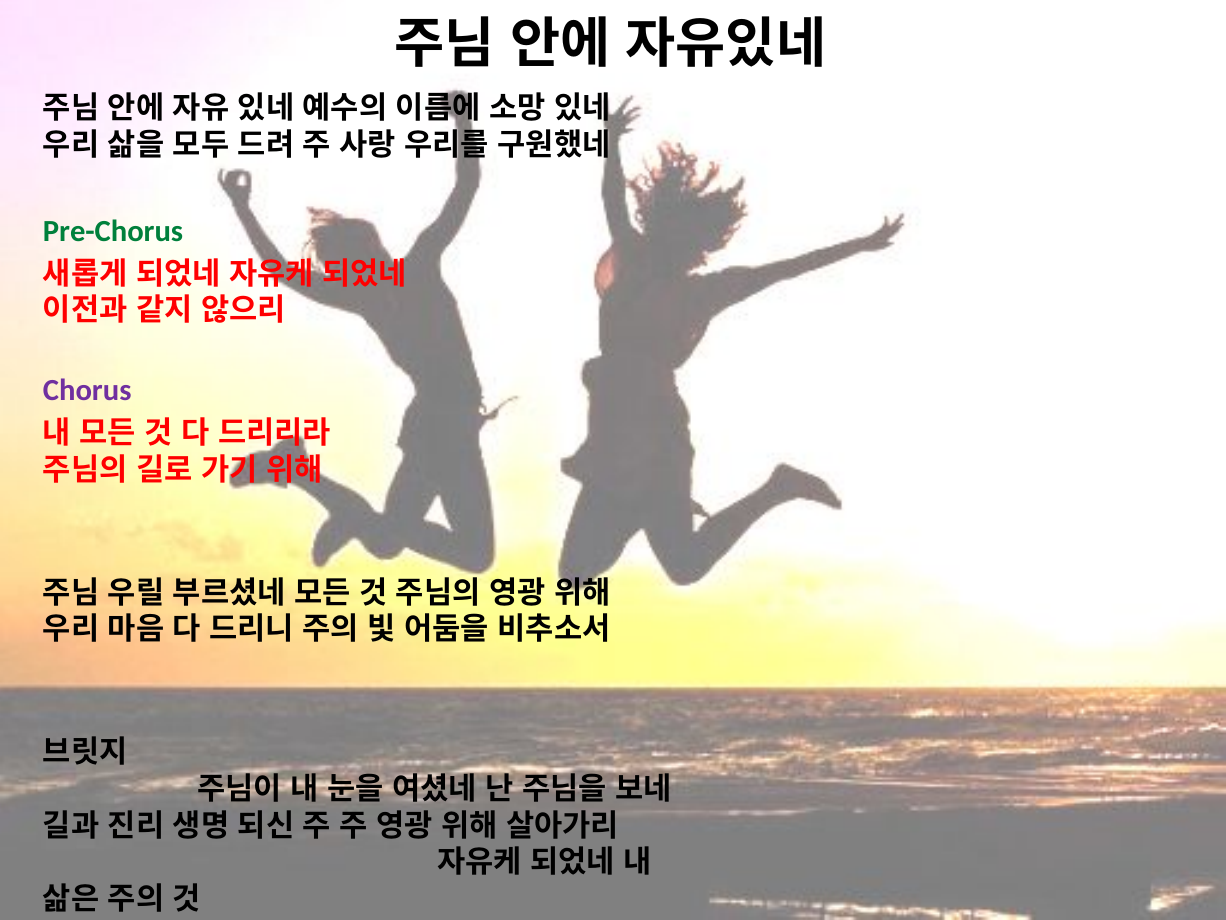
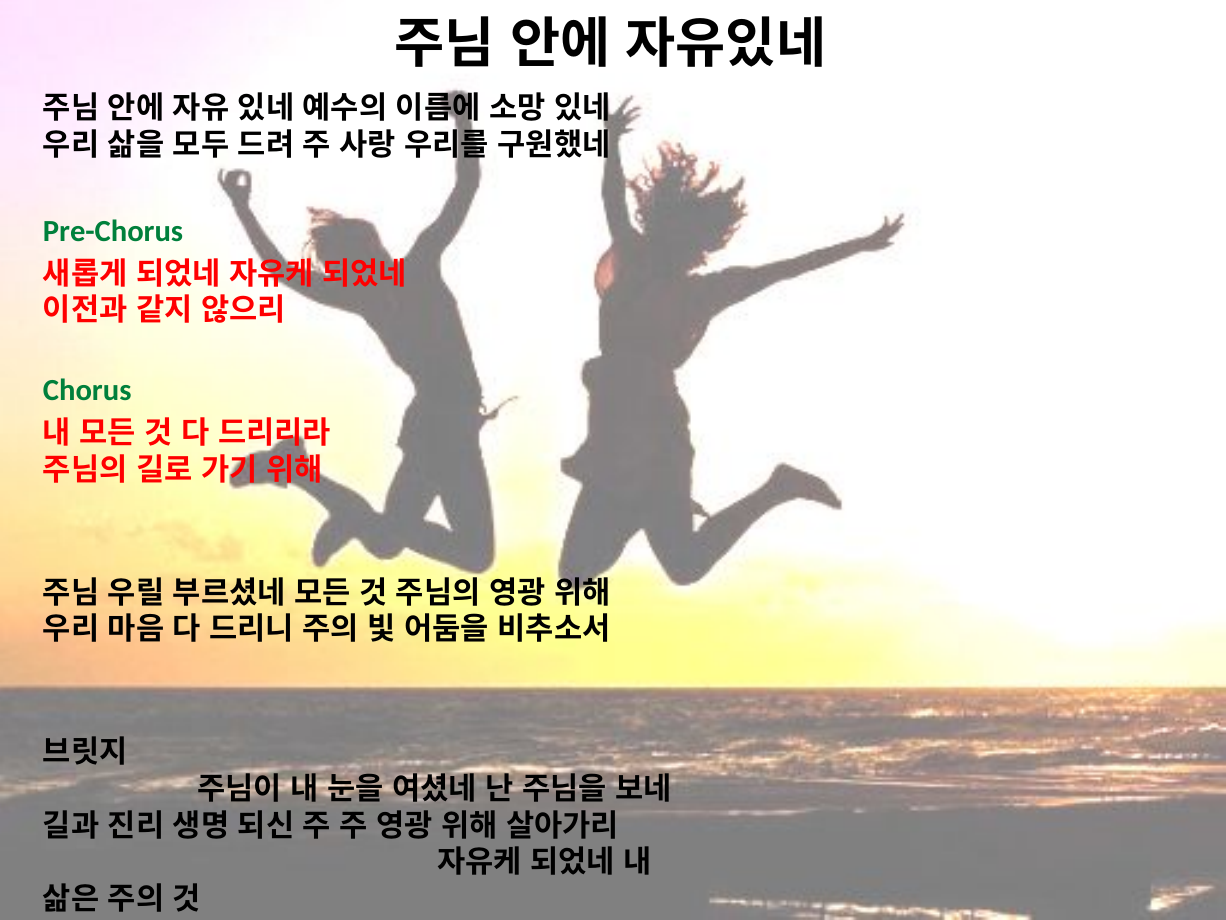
Chorus colour: purple -> green
